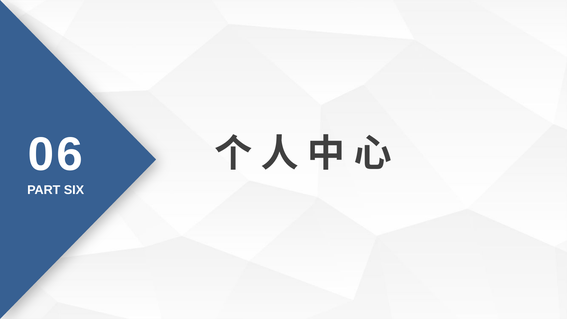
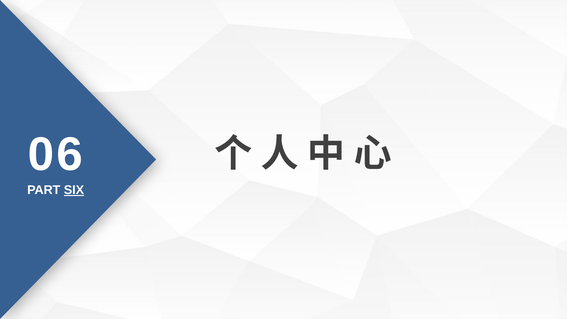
SIX underline: none -> present
